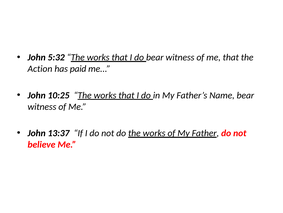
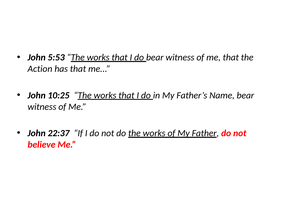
5:32: 5:32 -> 5:53
has paid: paid -> that
13:37: 13:37 -> 22:37
